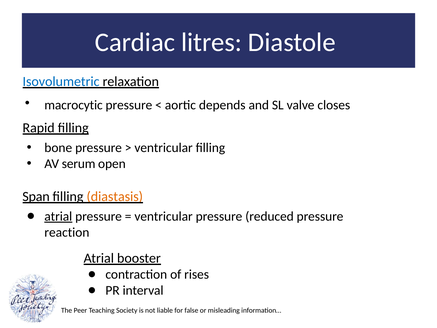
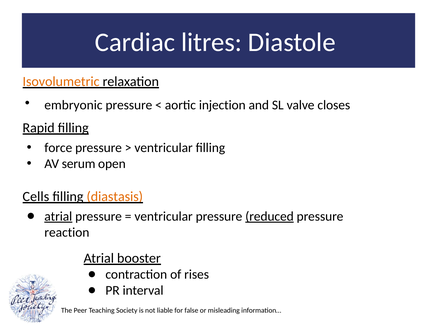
Isovolumetric colour: blue -> orange
macrocytic: macrocytic -> embryonic
depends: depends -> injection
bone: bone -> force
Span: Span -> Cells
reduced underline: none -> present
